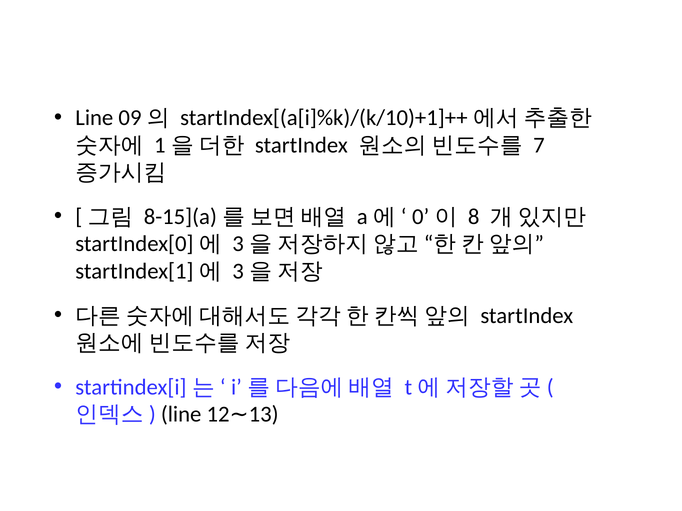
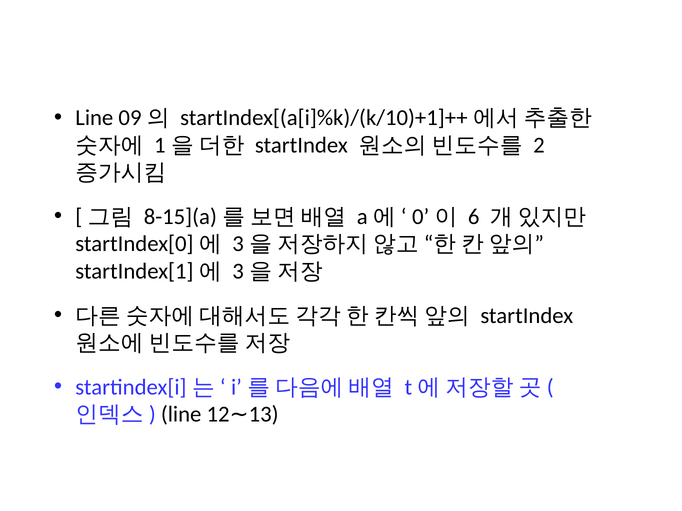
7: 7 -> 2
8: 8 -> 6
